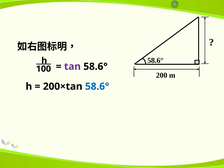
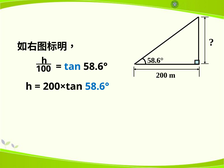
tan colour: purple -> blue
